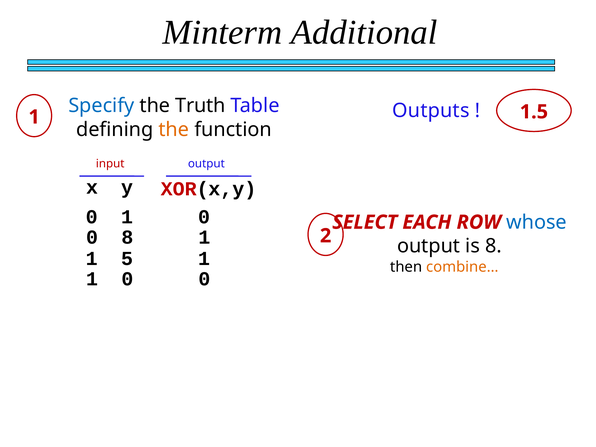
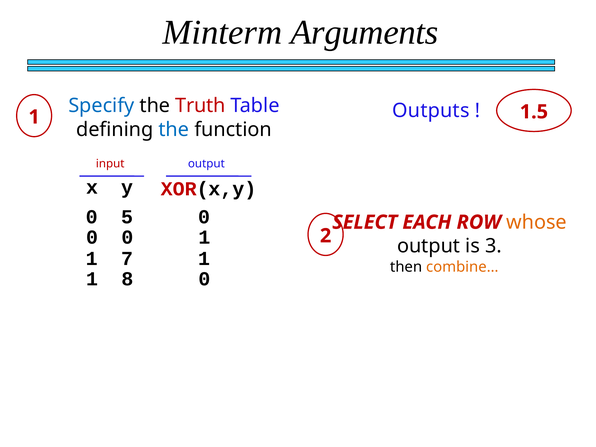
Additional: Additional -> Arguments
Truth colour: black -> red
the at (174, 129) colour: orange -> blue
1 at (127, 217): 1 -> 5
whose colour: blue -> orange
0 8: 8 -> 0
is 8: 8 -> 3
5: 5 -> 7
0 at (127, 279): 0 -> 8
